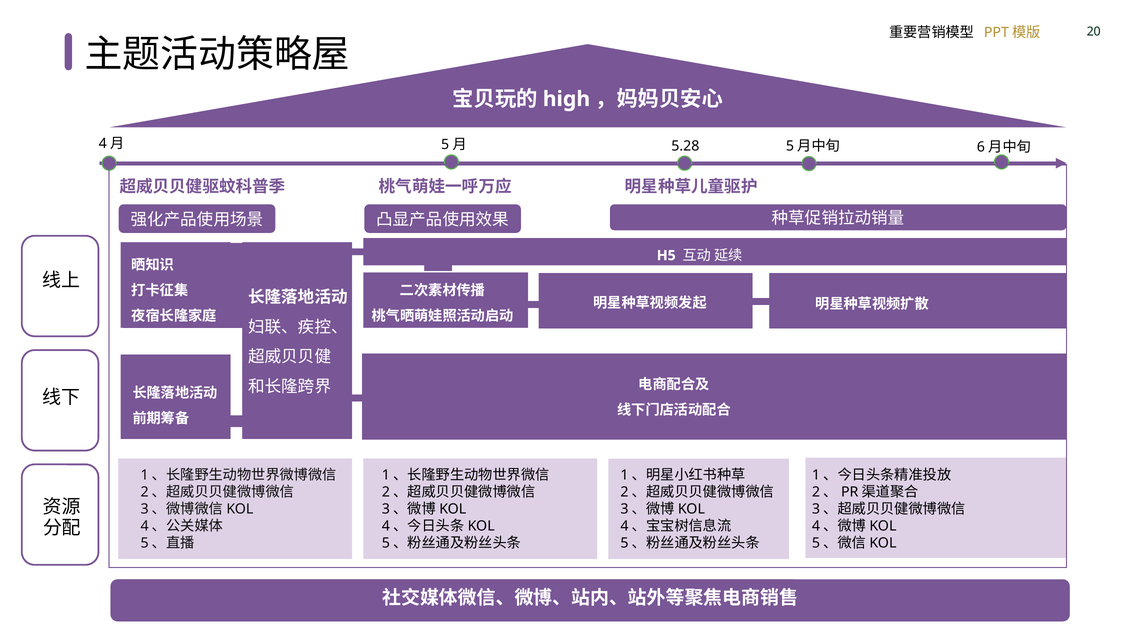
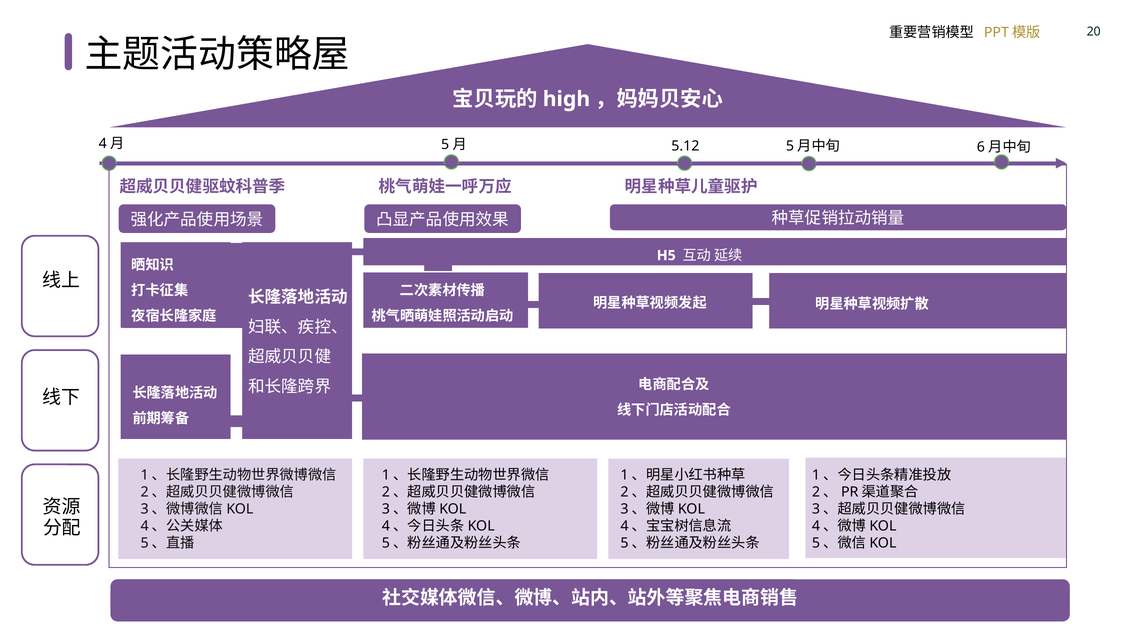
5.28: 5.28 -> 5.12
